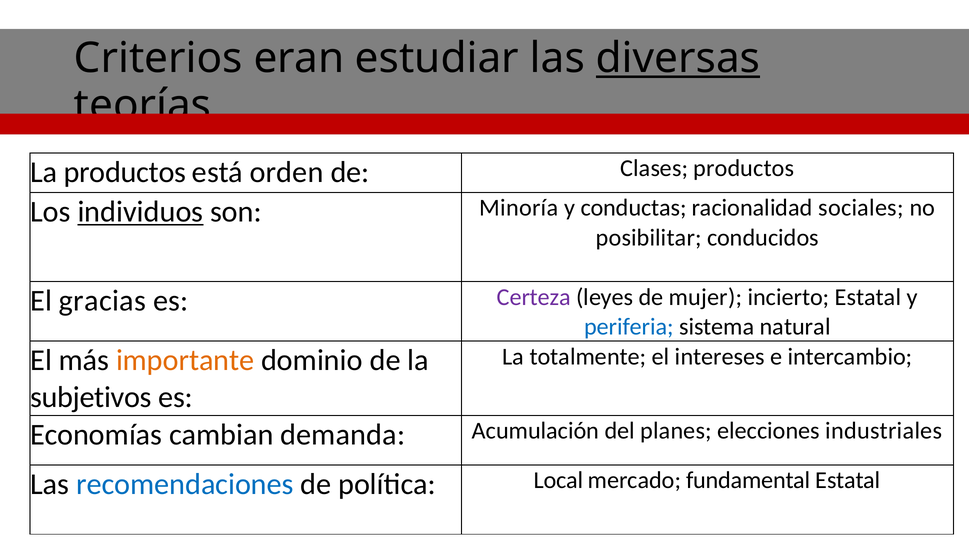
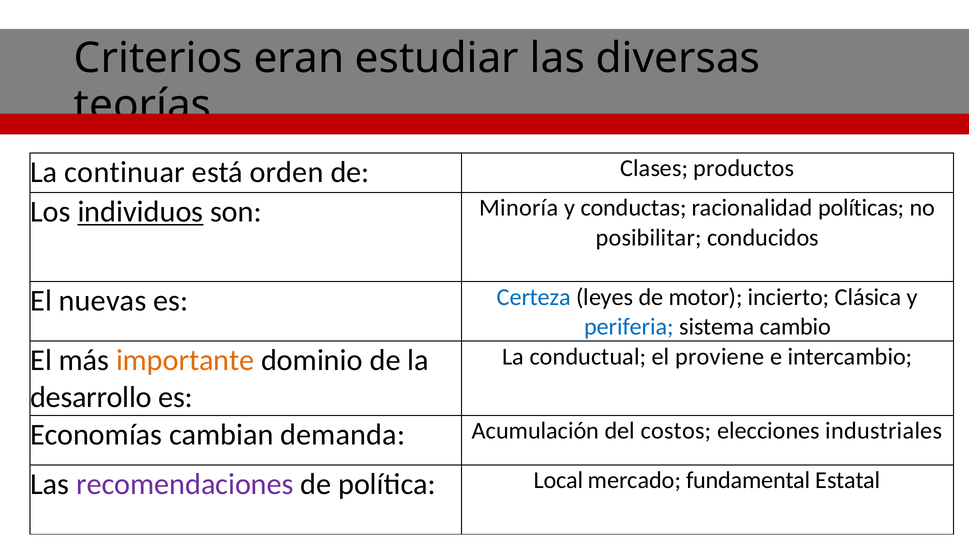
diversas underline: present -> none
La productos: productos -> continuar
sociales: sociales -> políticas
gracias: gracias -> nuevas
Certeza colour: purple -> blue
mujer: mujer -> motor
incierto Estatal: Estatal -> Clásica
natural: natural -> cambio
totalmente: totalmente -> conductual
intereses: intereses -> proviene
subjetivos: subjetivos -> desarrollo
planes: planes -> costos
recomendaciones colour: blue -> purple
